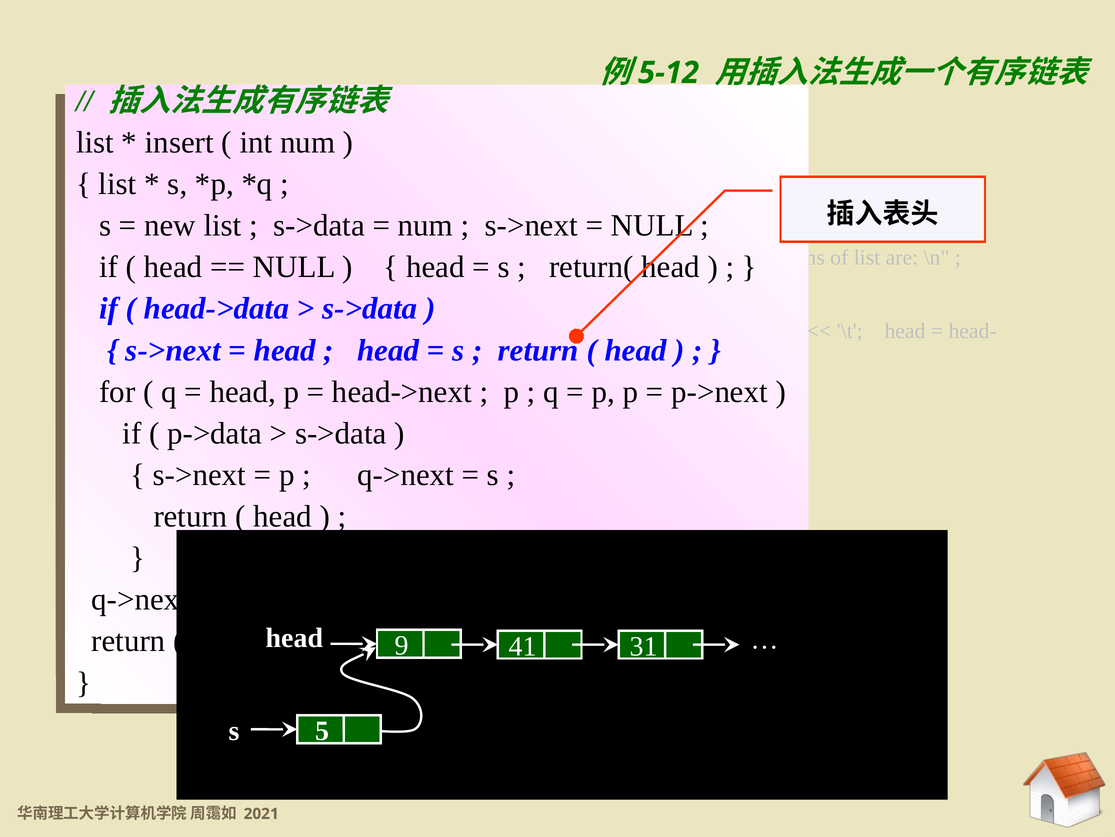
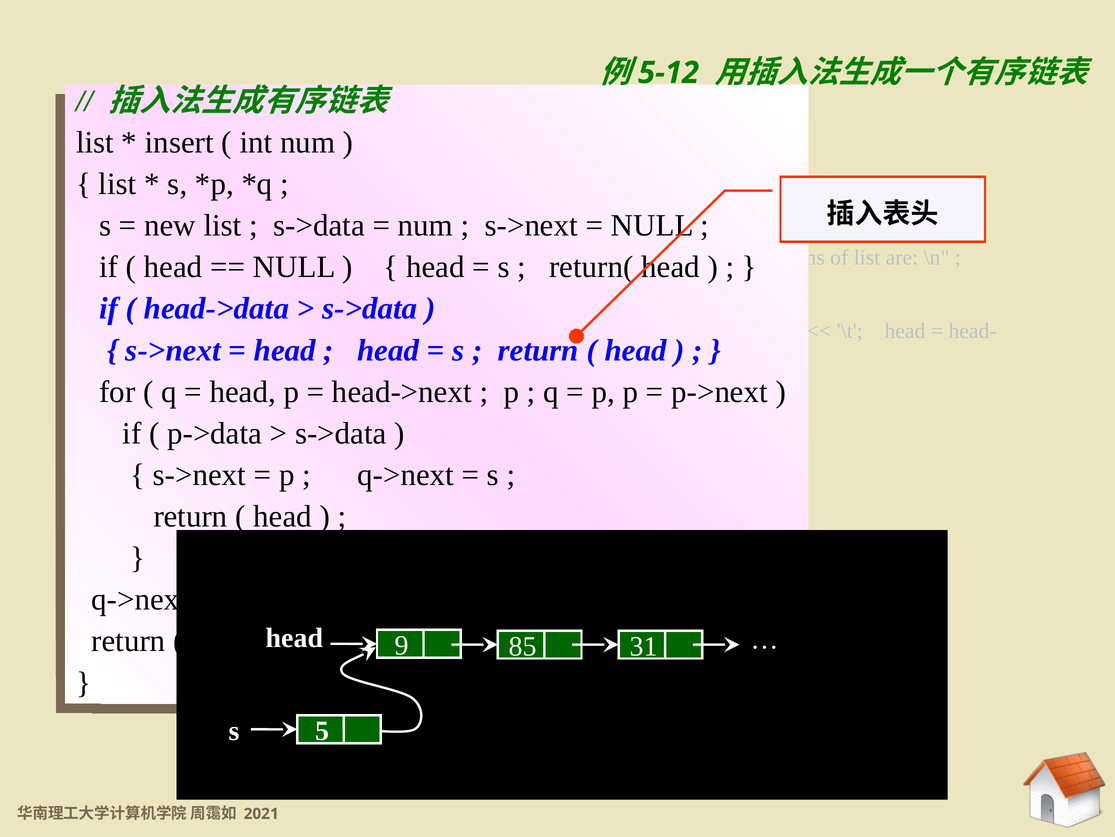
41: 41 -> 85
